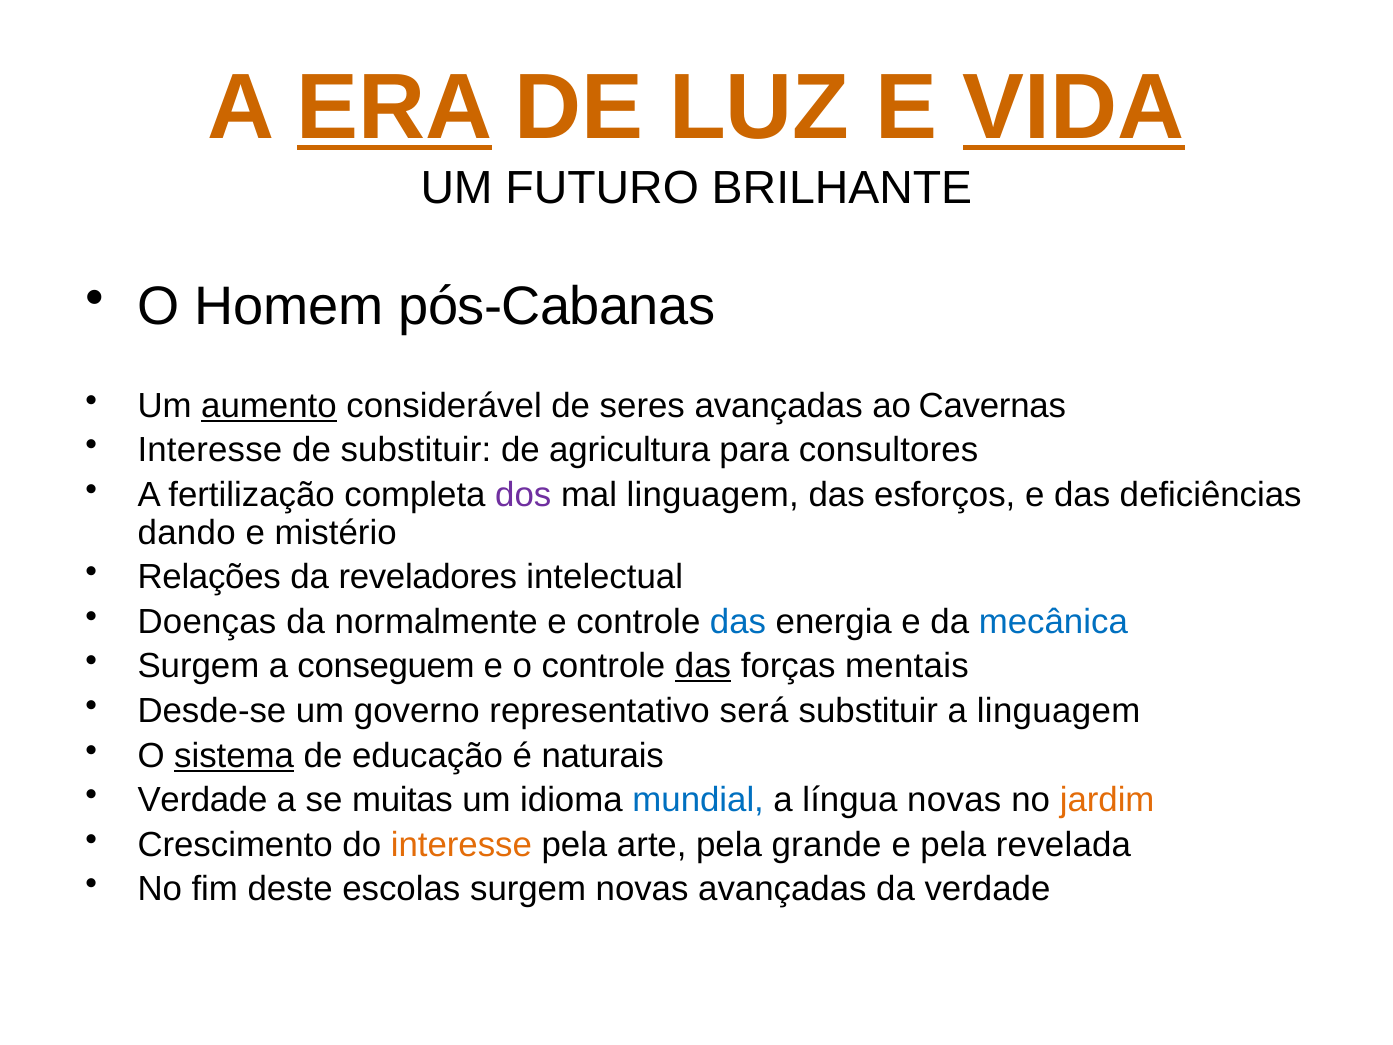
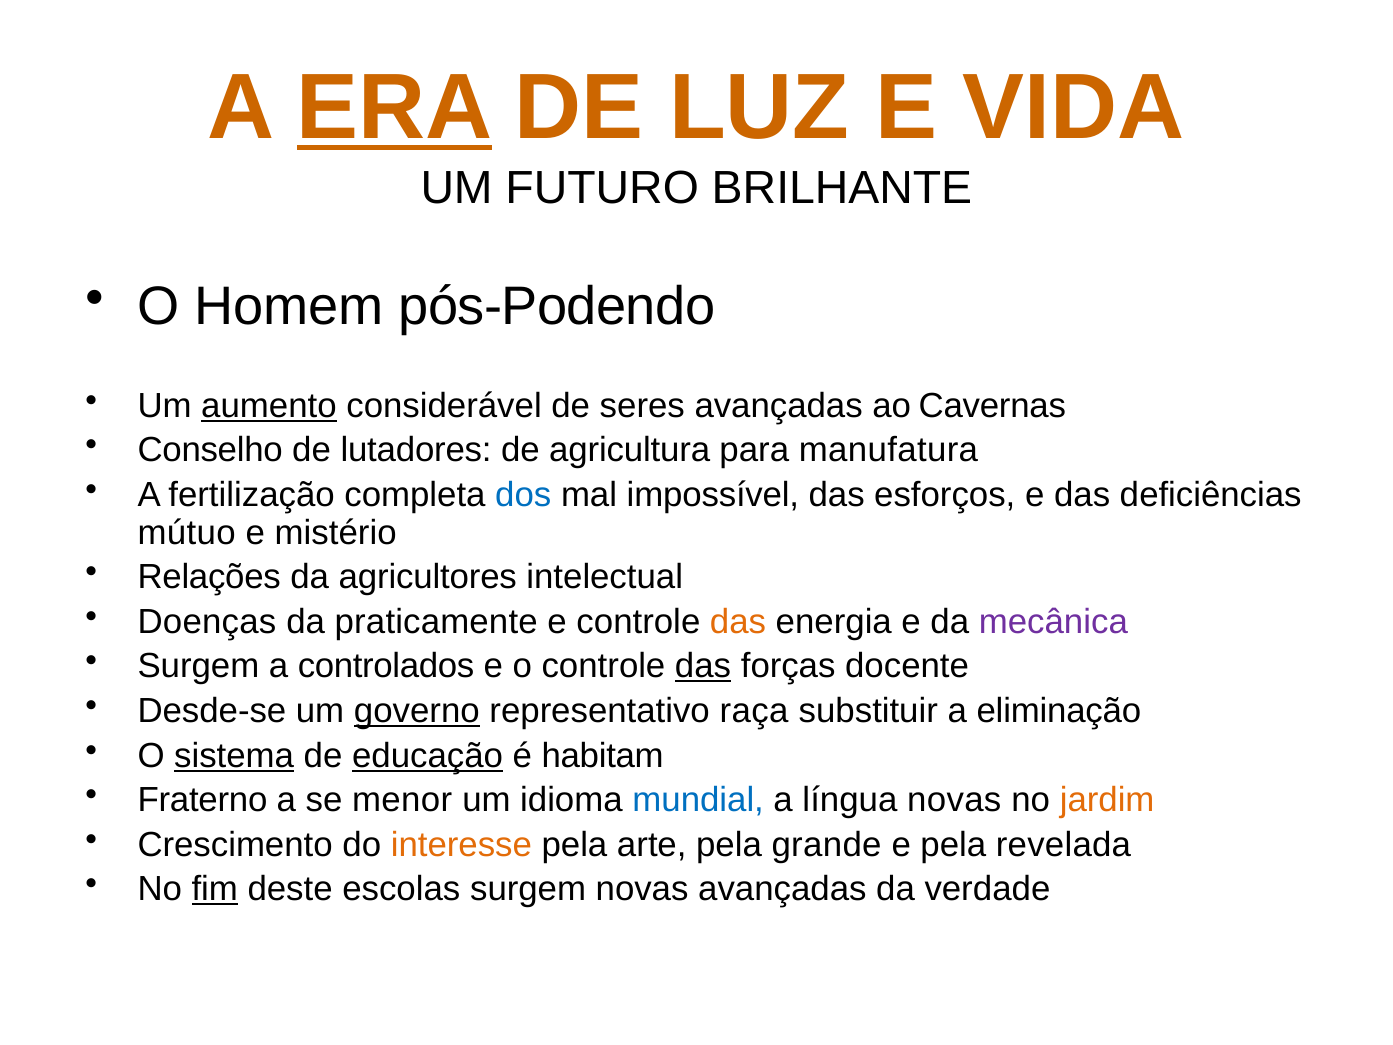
VIDA underline: present -> none
pós-Cabanas: pós-Cabanas -> pós-Podendo
Interesse at (210, 450): Interesse -> Conselho
de substituir: substituir -> lutadores
consultores: consultores -> manufatura
dos colour: purple -> blue
mal linguagem: linguagem -> impossível
dando: dando -> mútuo
reveladores: reveladores -> agricultores
normalmente: normalmente -> praticamente
das at (738, 622) colour: blue -> orange
mecânica colour: blue -> purple
conseguem: conseguem -> controlados
mentais: mentais -> docente
governo underline: none -> present
será: será -> raça
a linguagem: linguagem -> eliminação
educação underline: none -> present
naturais: naturais -> habitam
Verdade at (202, 800): Verdade -> Fraterno
muitas: muitas -> menor
fim underline: none -> present
